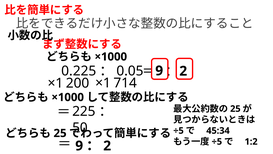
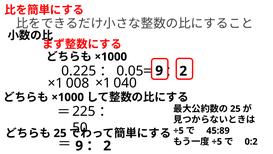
200: 200 -> 008
714: 714 -> 040
45:34: 45:34 -> 45:89
1:2: 1:2 -> 0:2
